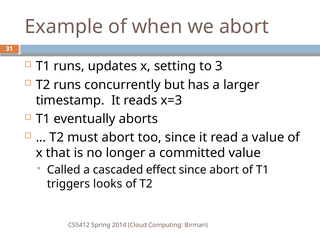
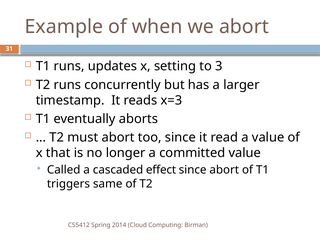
looks: looks -> same
